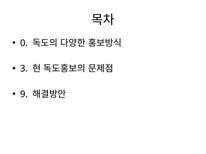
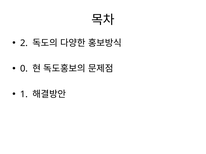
0: 0 -> 2
3: 3 -> 0
9: 9 -> 1
